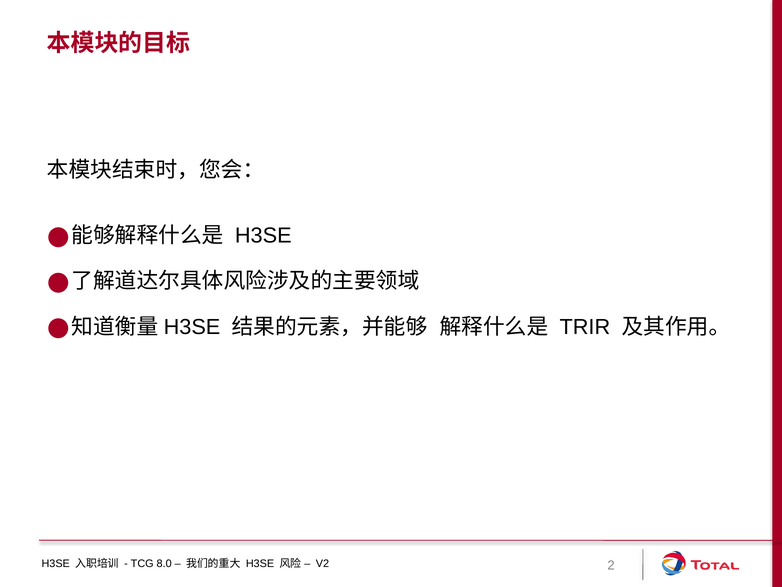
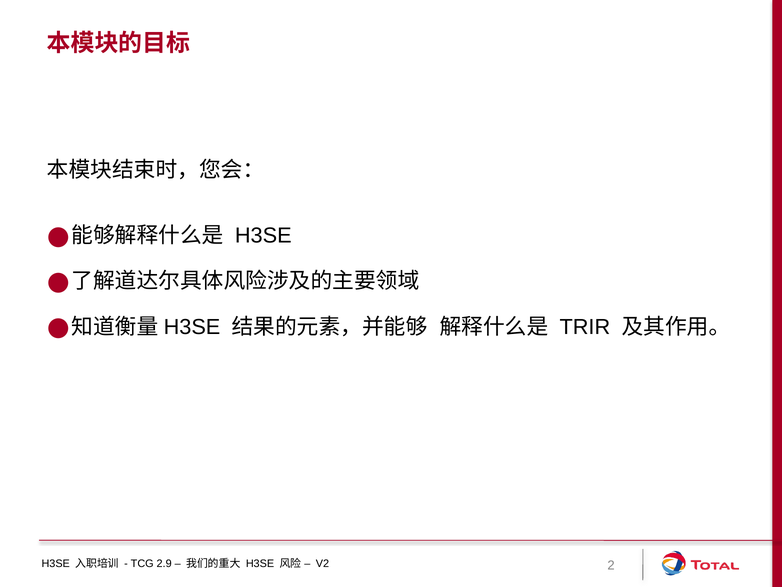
8.0: 8.0 -> 2.9
